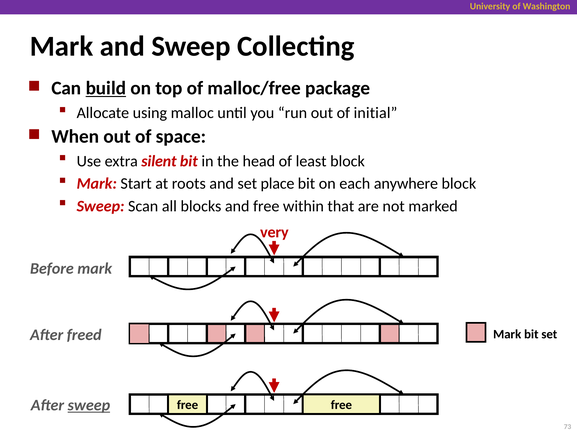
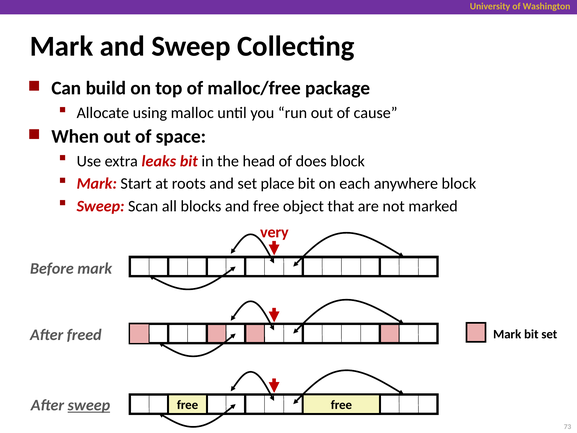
build underline: present -> none
initial: initial -> cause
silent: silent -> leaks
least: least -> does
within: within -> object
